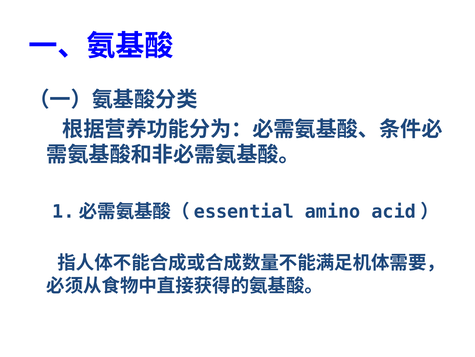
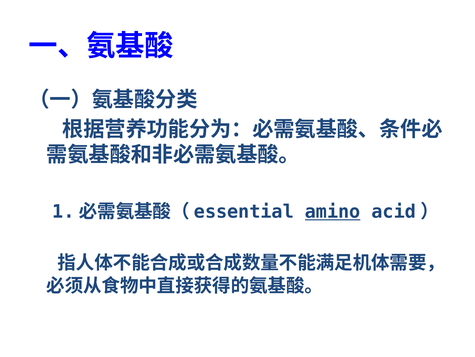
amino underline: none -> present
